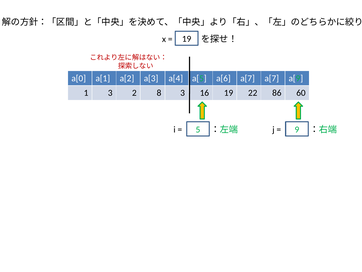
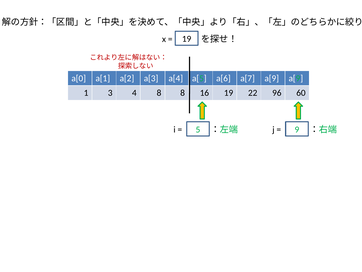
a[7 a[7: a[7 -> a[9
2: 2 -> 4
8 3: 3 -> 8
86: 86 -> 96
